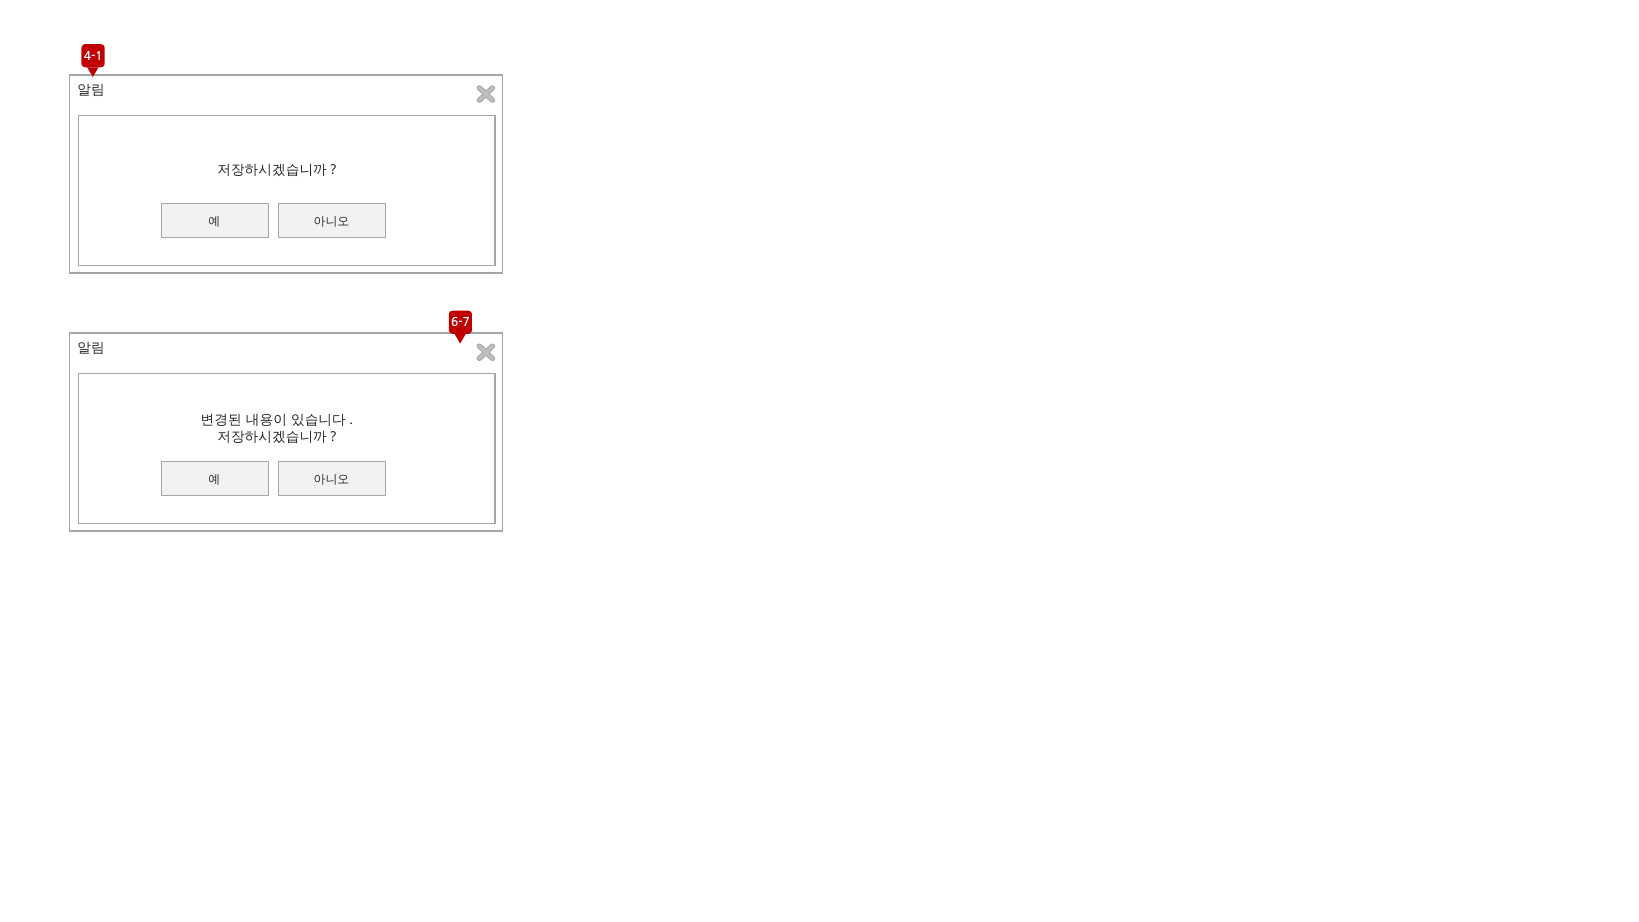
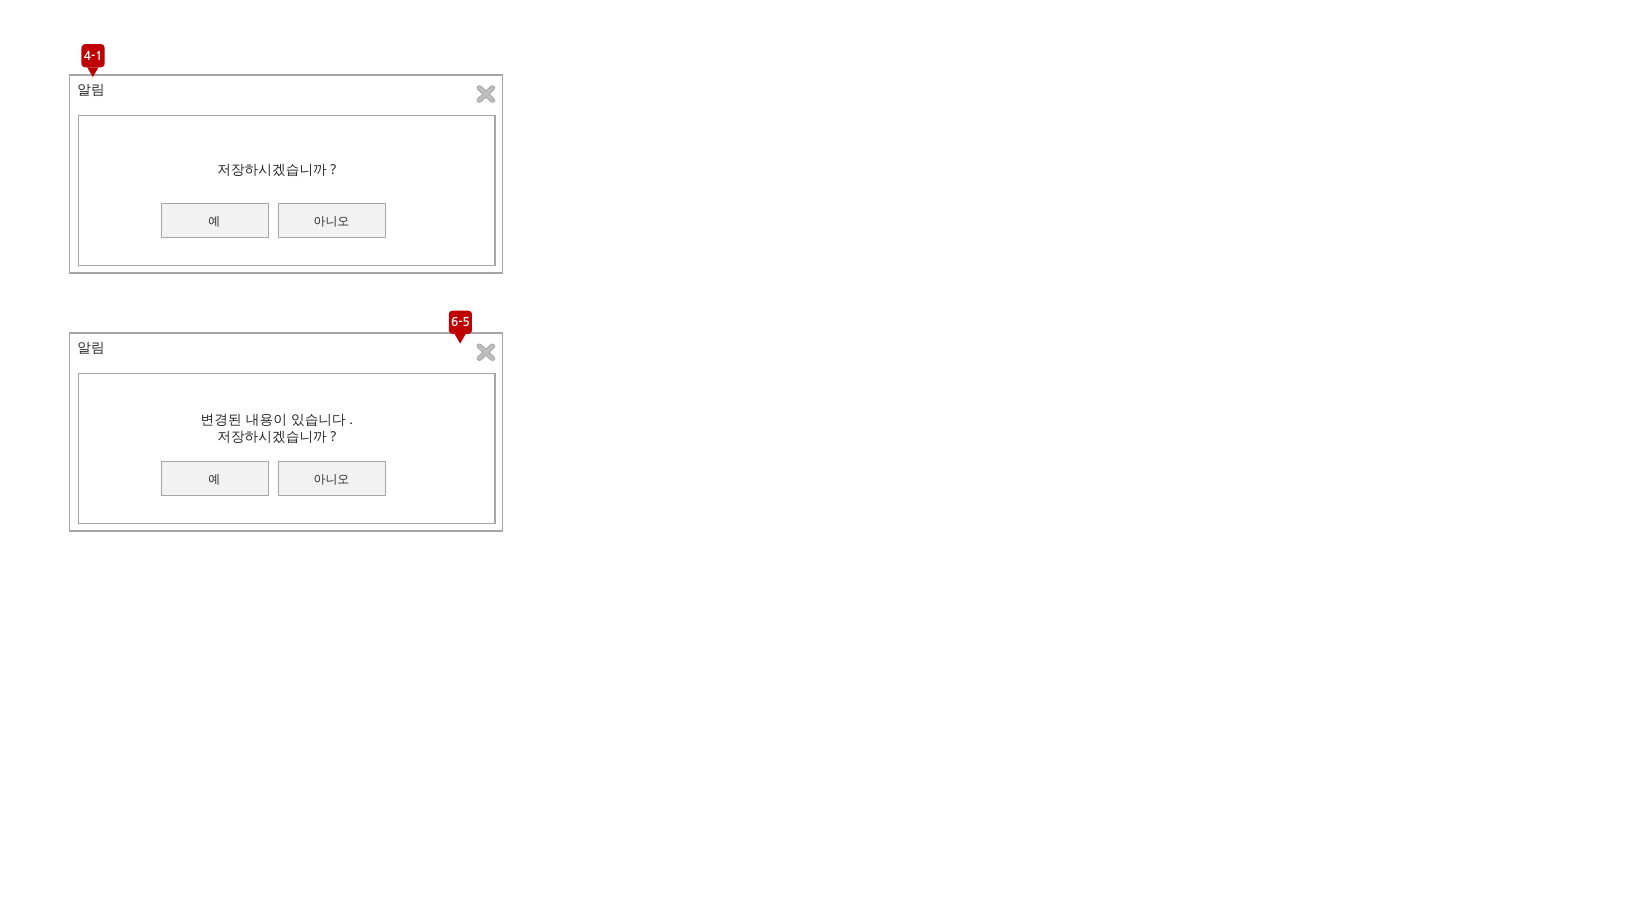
6-7: 6-7 -> 6-5
